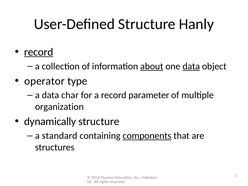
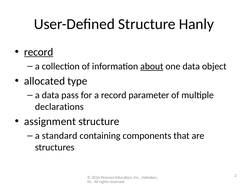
data at (191, 66) underline: present -> none
operator: operator -> allocated
char: char -> pass
organization: organization -> declarations
dynamically: dynamically -> assignment
components underline: present -> none
